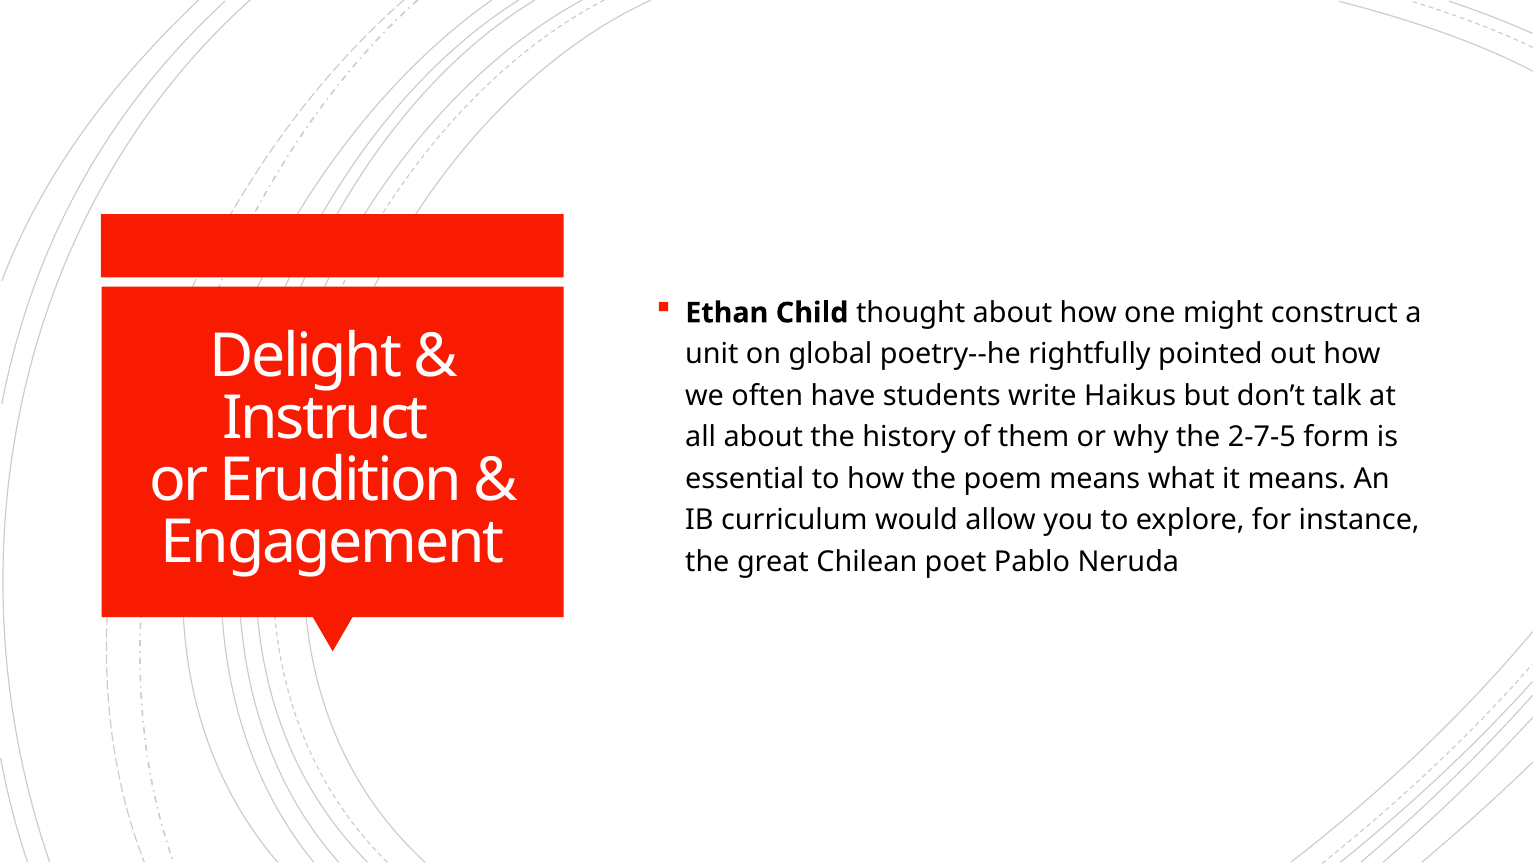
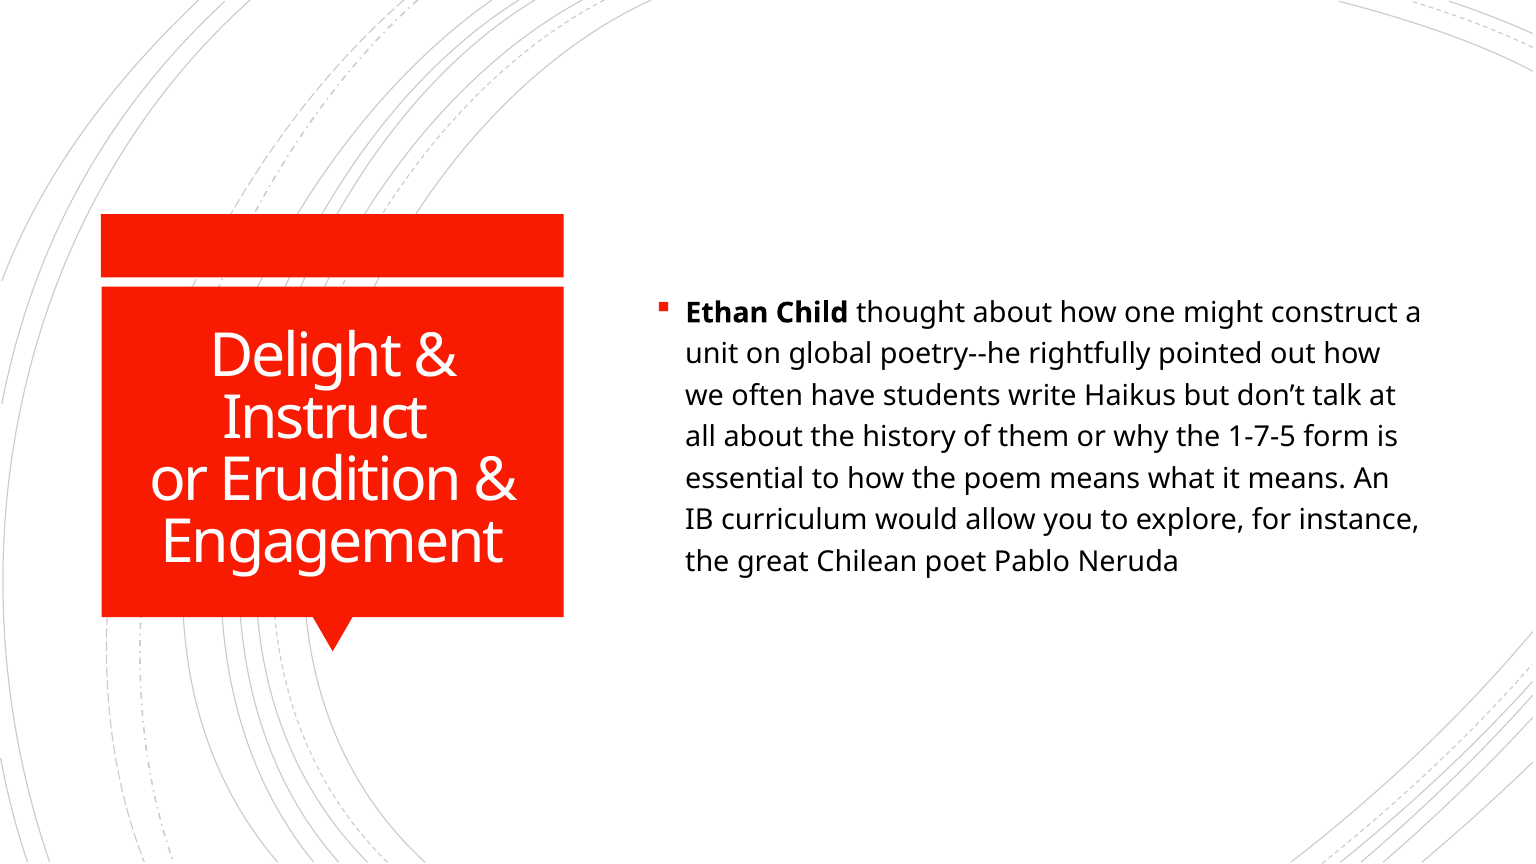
2-7-5: 2-7-5 -> 1-7-5
